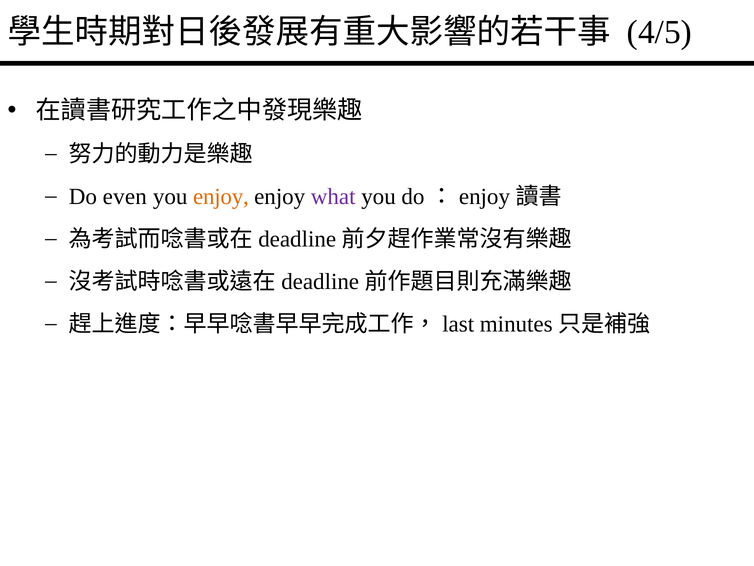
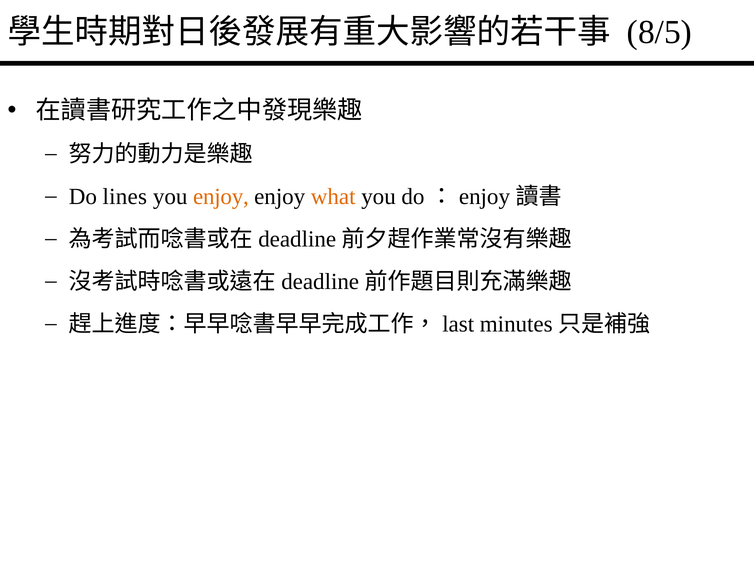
4/5: 4/5 -> 8/5
even: even -> lines
what colour: purple -> orange
